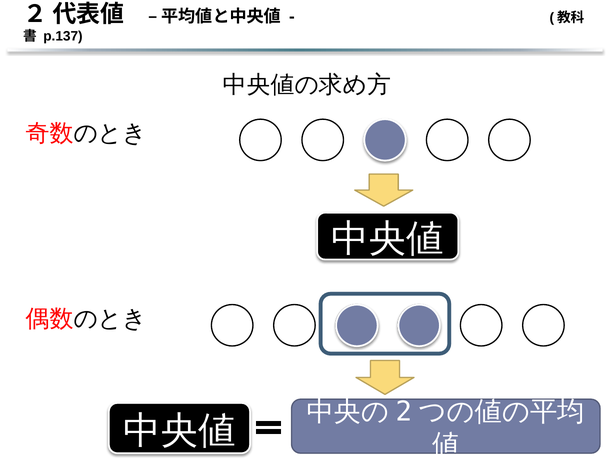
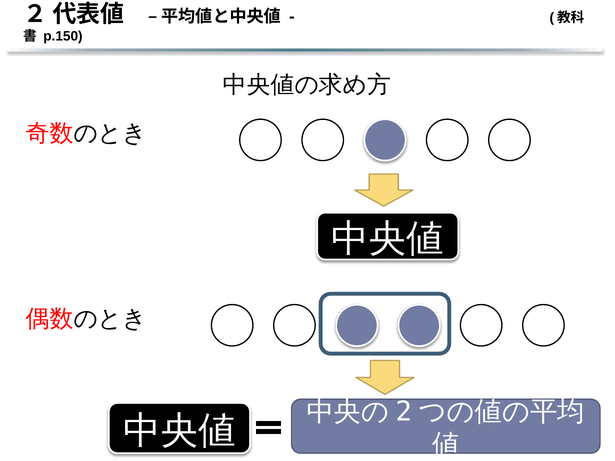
p.137: p.137 -> p.150
